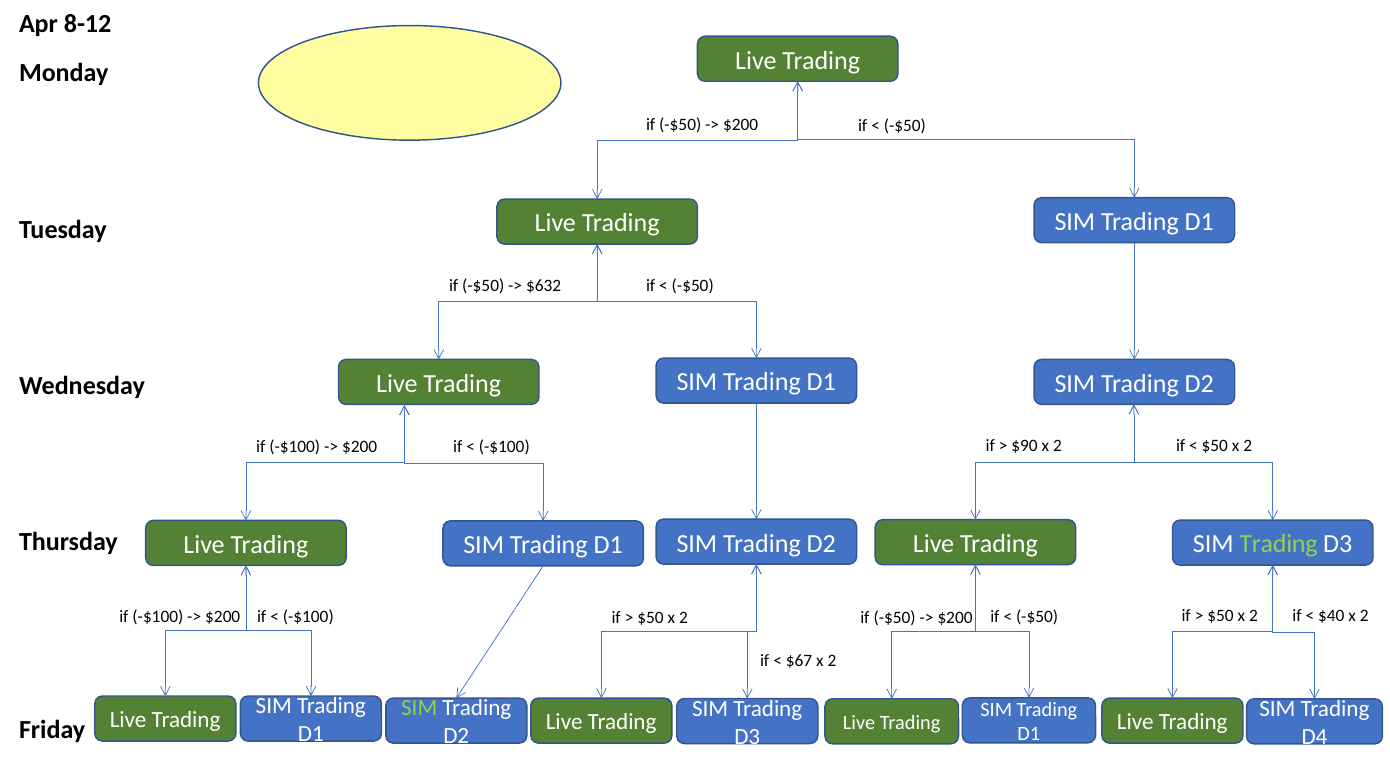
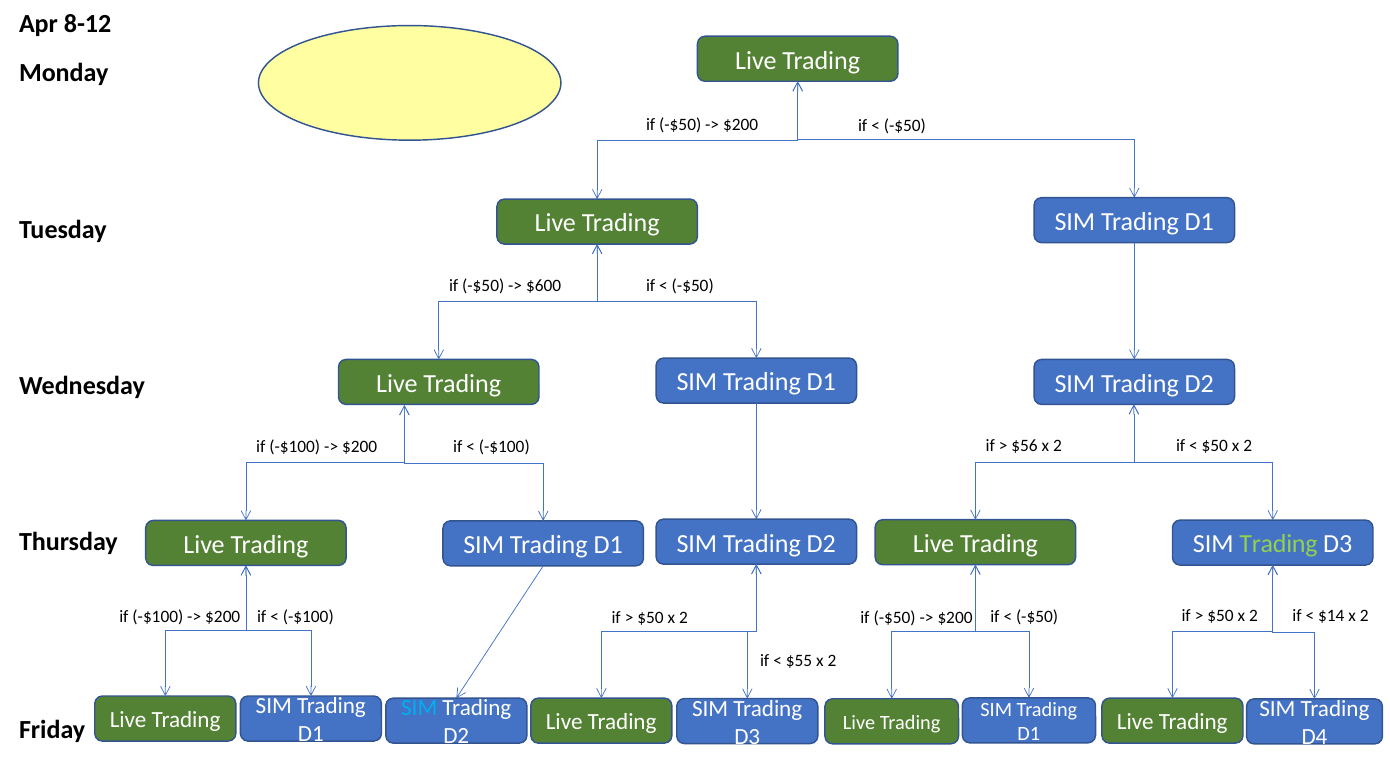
$632: $632 -> $600
$90: $90 -> $56
$40: $40 -> $14
$67: $67 -> $55
SIM at (419, 708) colour: light green -> light blue
